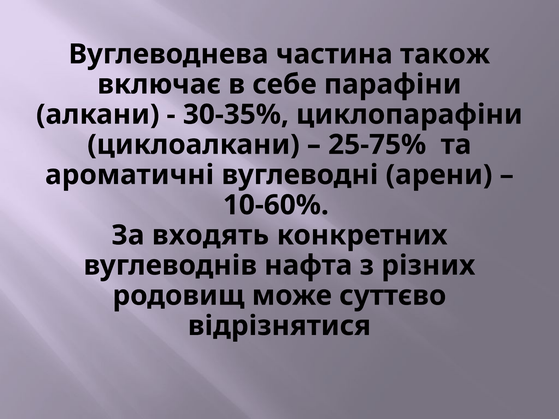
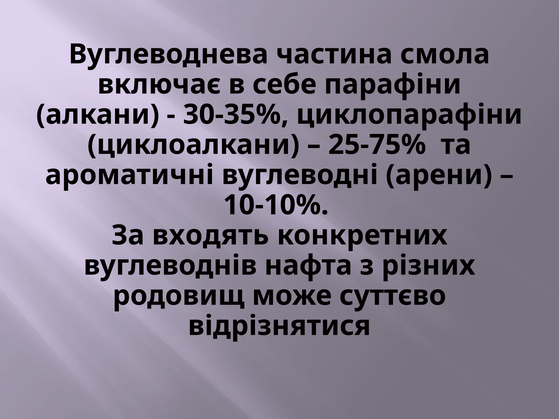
також: також -> смола
10-60%: 10-60% -> 10-10%
